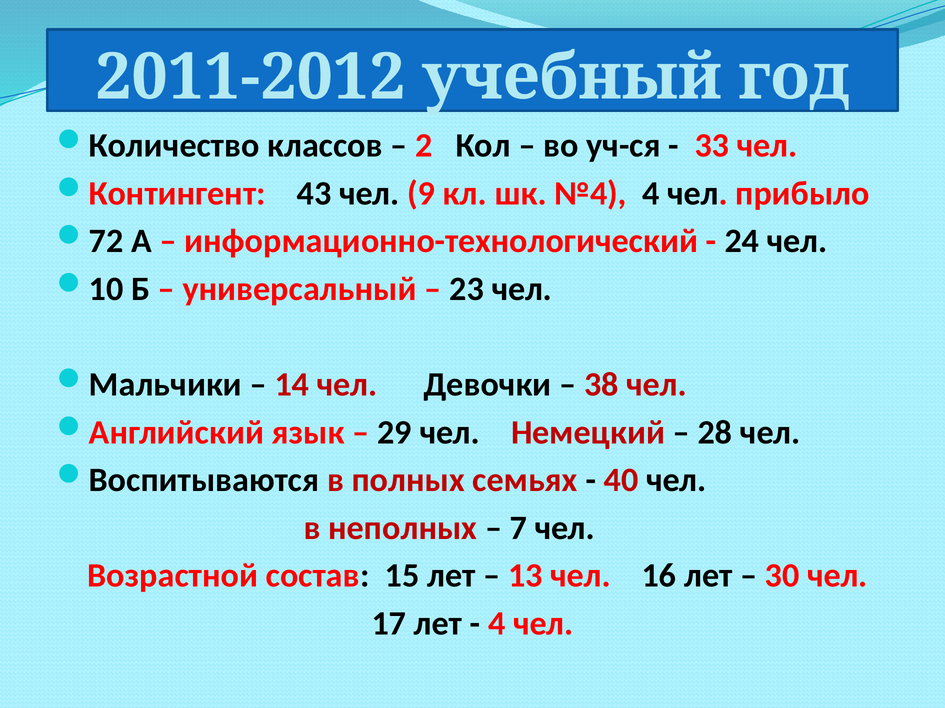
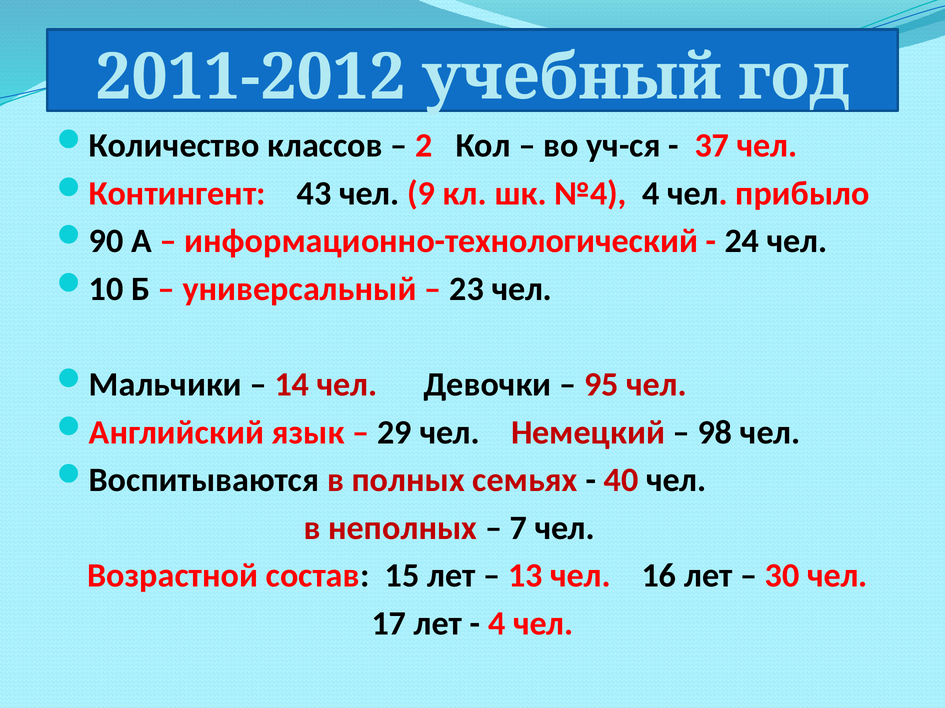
33: 33 -> 37
72: 72 -> 90
38: 38 -> 95
28: 28 -> 98
